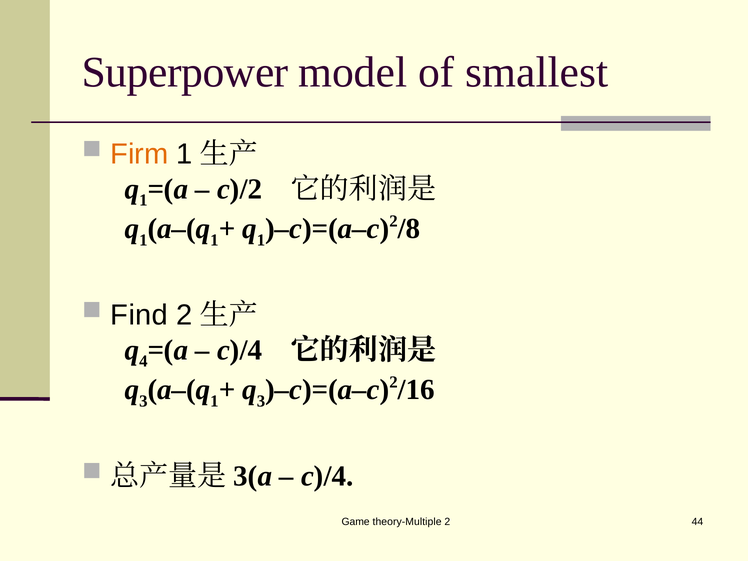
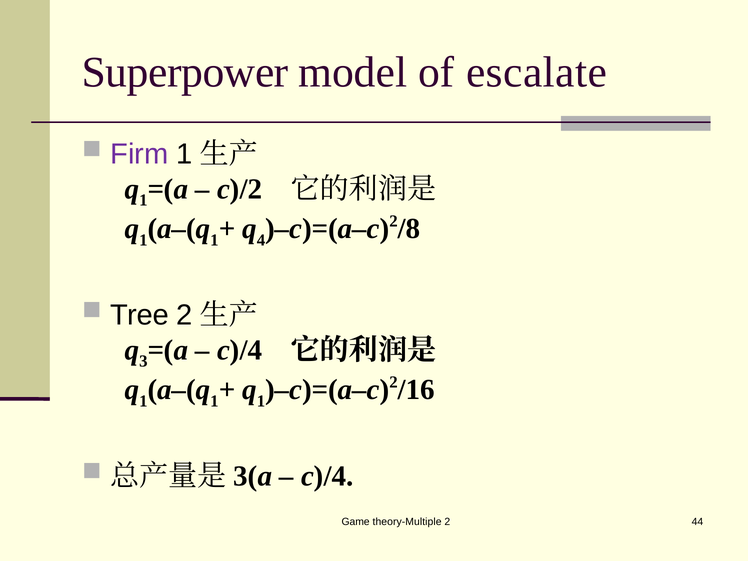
smallest: smallest -> escalate
Firm colour: orange -> purple
1 at (261, 240): 1 -> 4
Find: Find -> Tree
4: 4 -> 3
3 at (143, 401): 3 -> 1
3 at (261, 401): 3 -> 1
